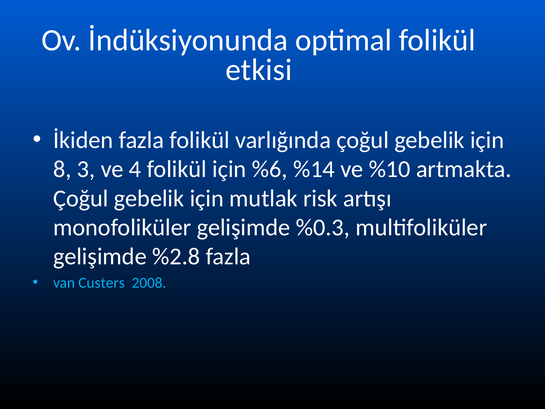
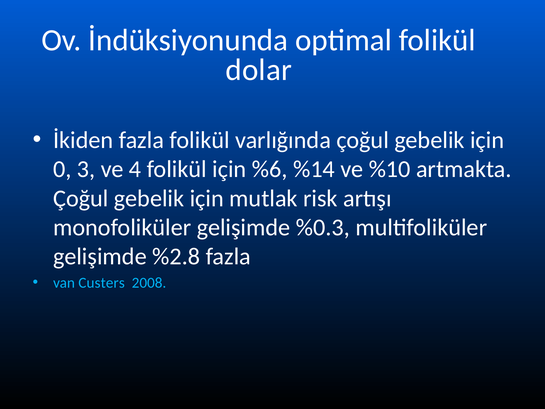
etkisi: etkisi -> dolar
8: 8 -> 0
